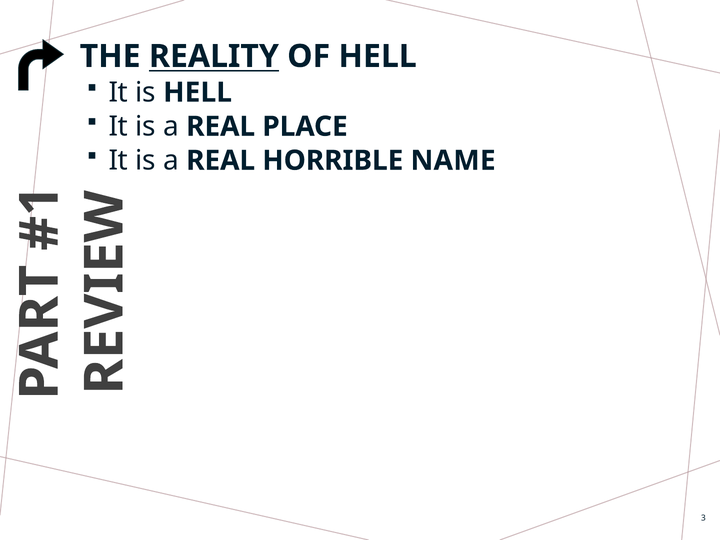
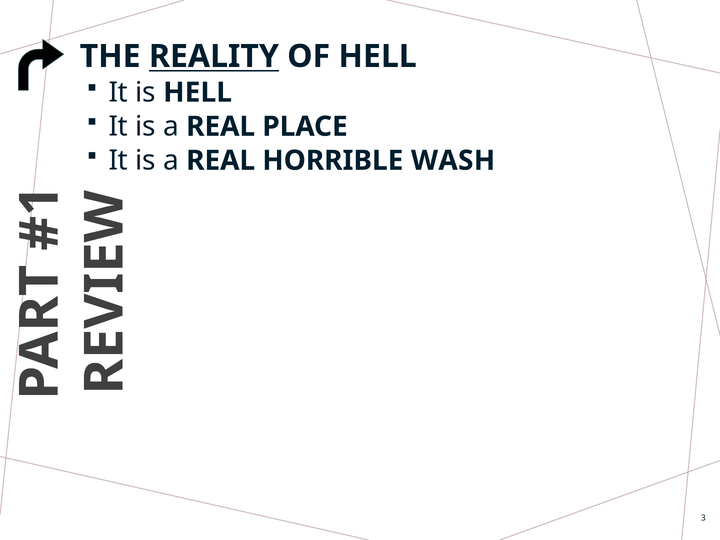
NAME: NAME -> WASH
